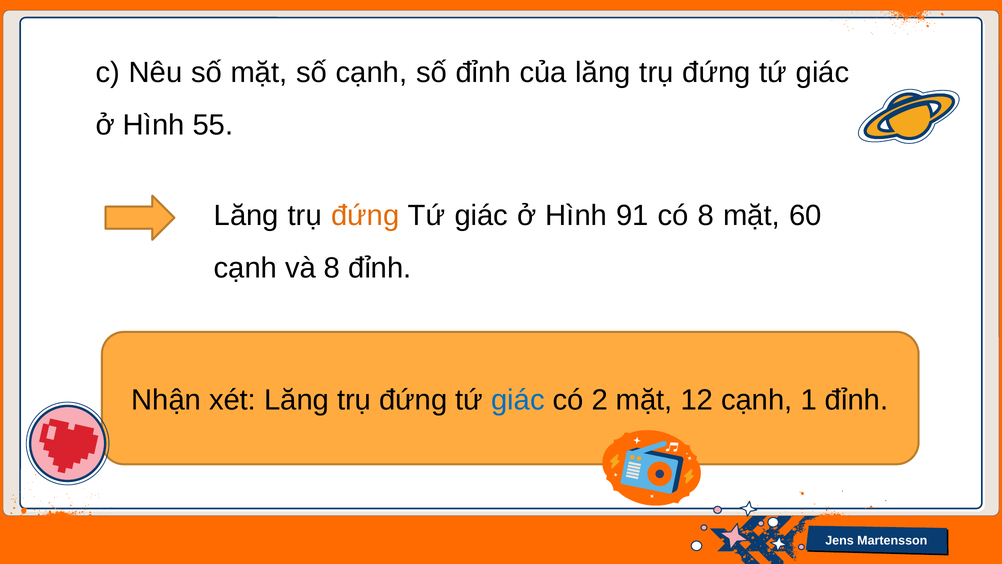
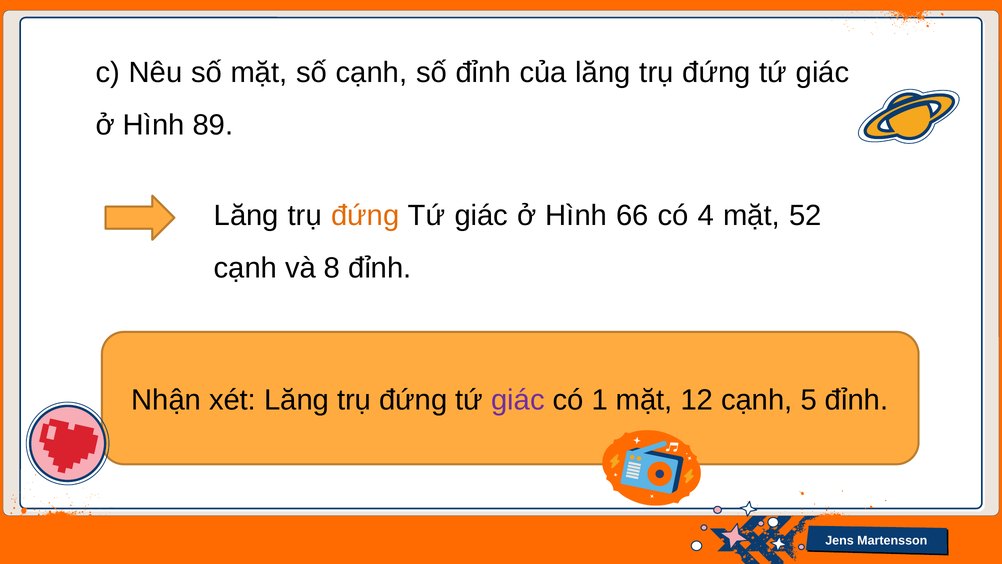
55: 55 -> 89
91: 91 -> 66
có 8: 8 -> 4
60: 60 -> 52
giác at (518, 400) colour: blue -> purple
2: 2 -> 1
1: 1 -> 5
